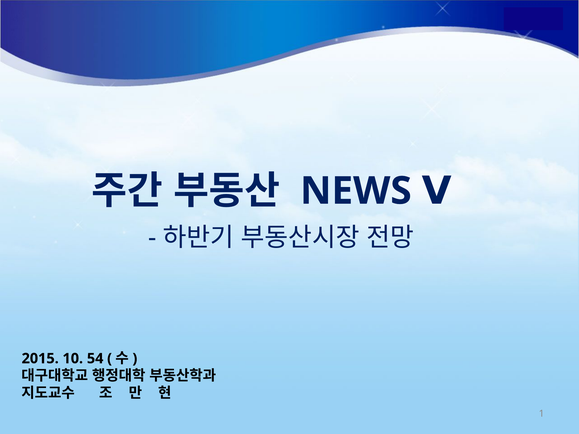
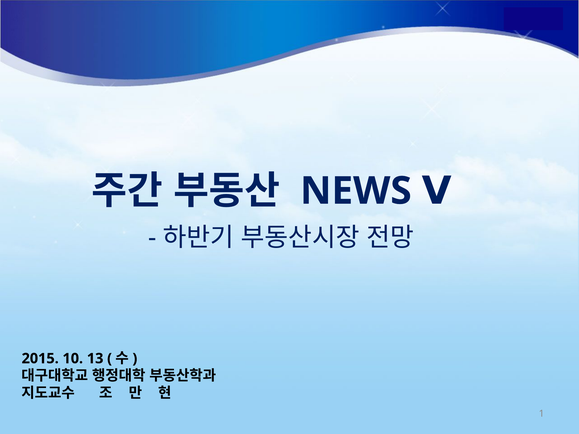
54: 54 -> 13
